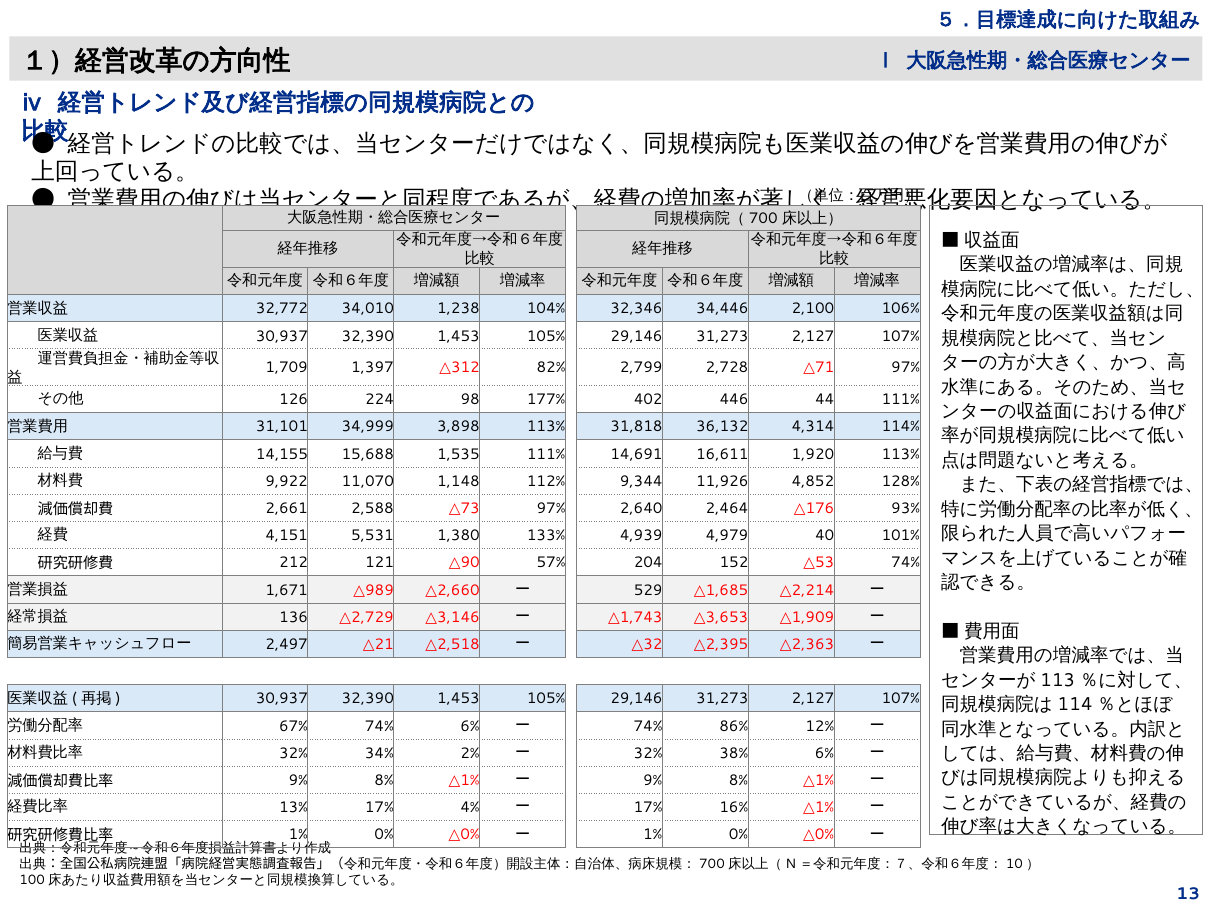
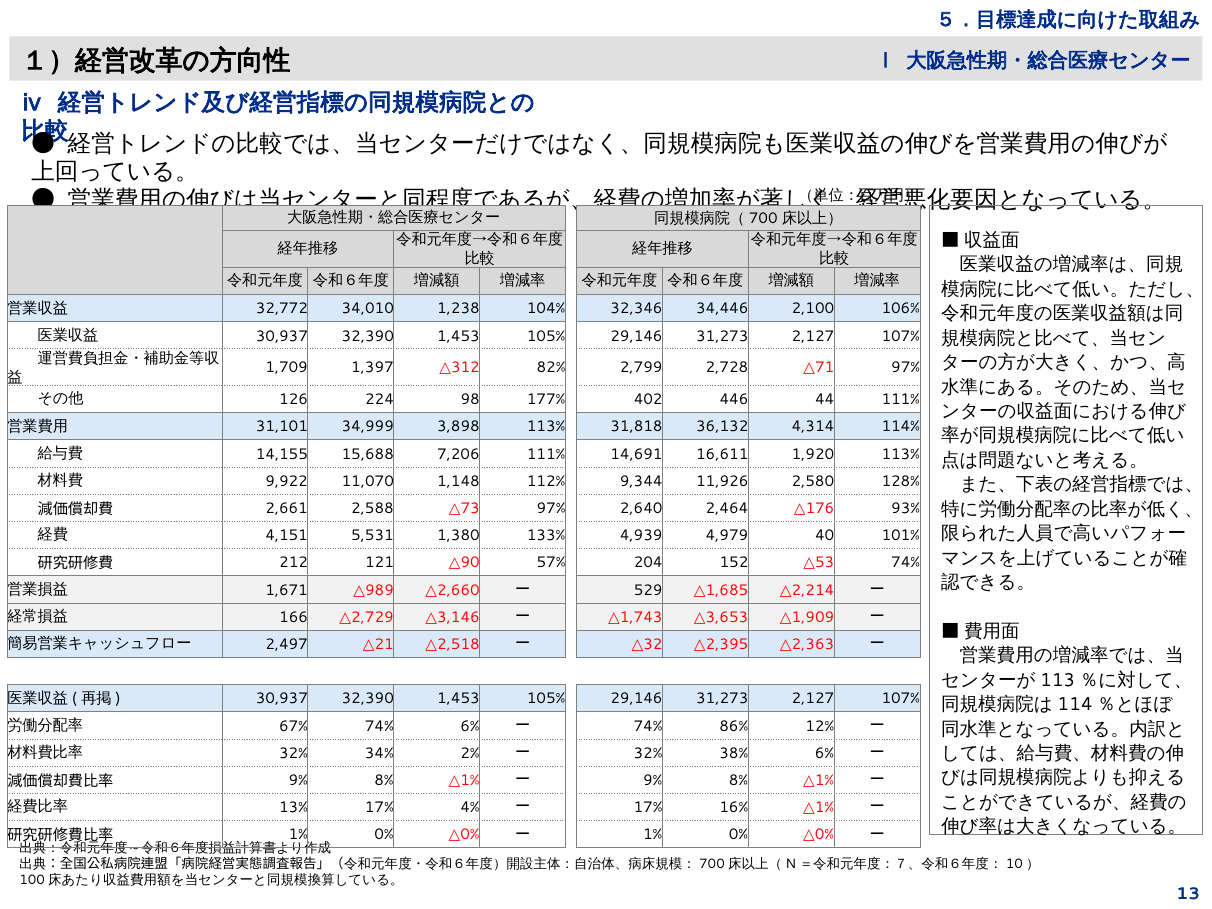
1,535: 1,535 -> 7,206
4,852: 4,852 -> 2,580
136: 136 -> 166
